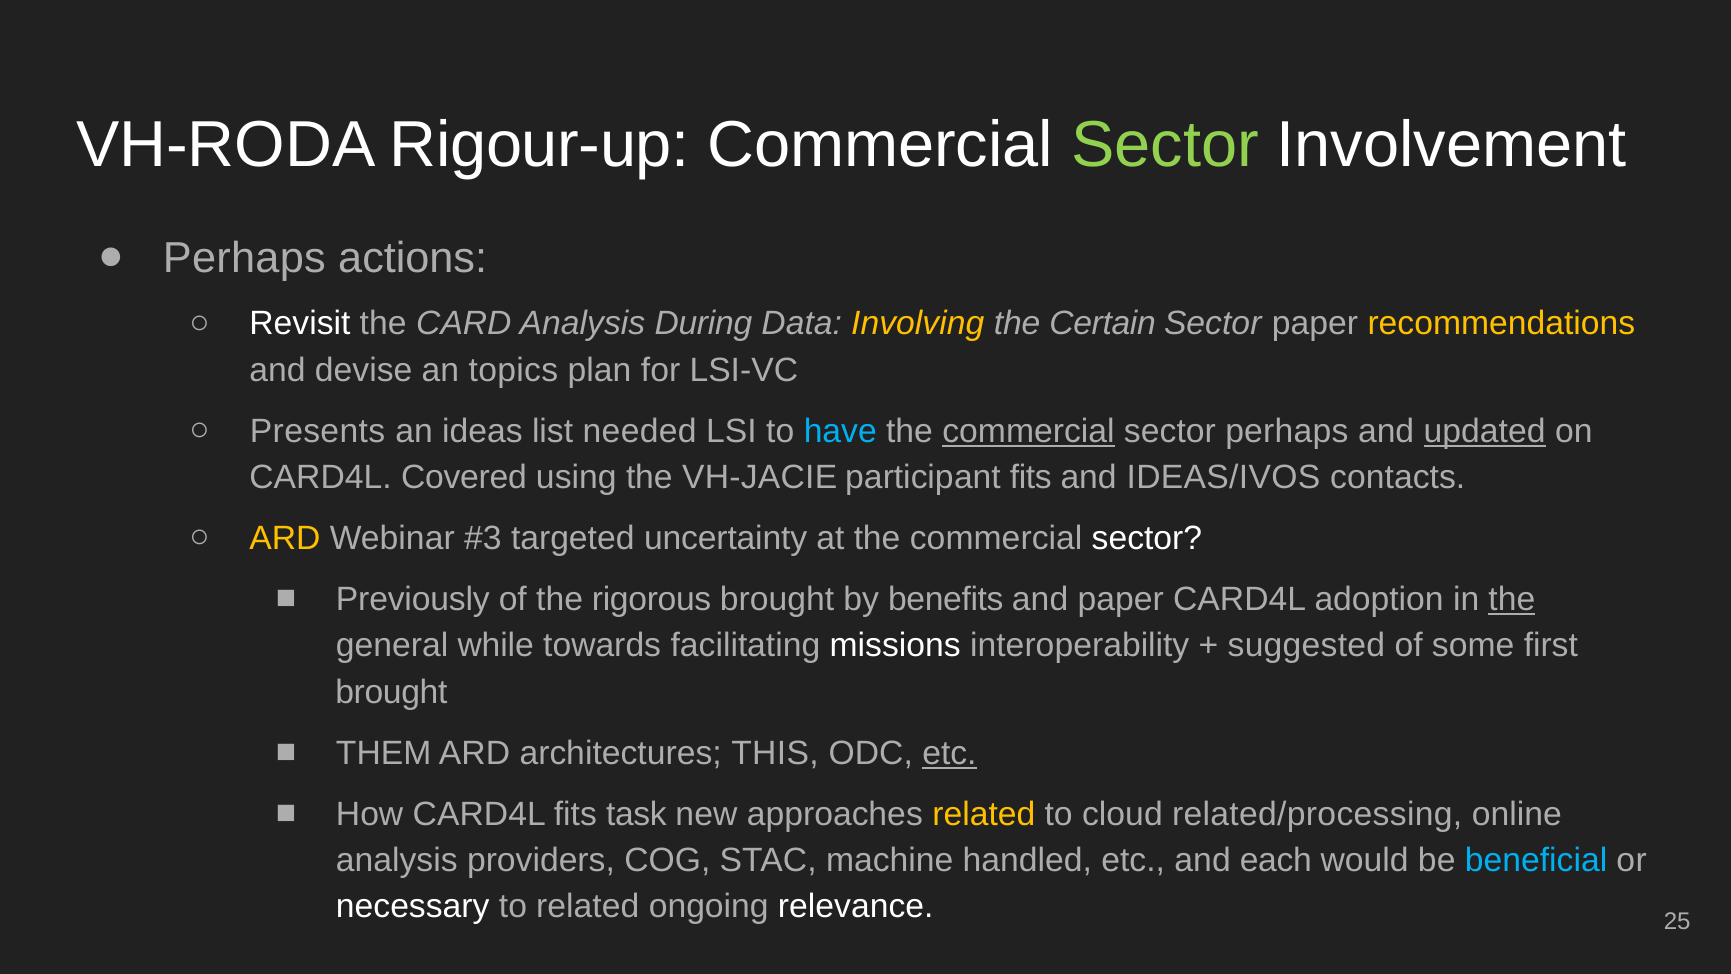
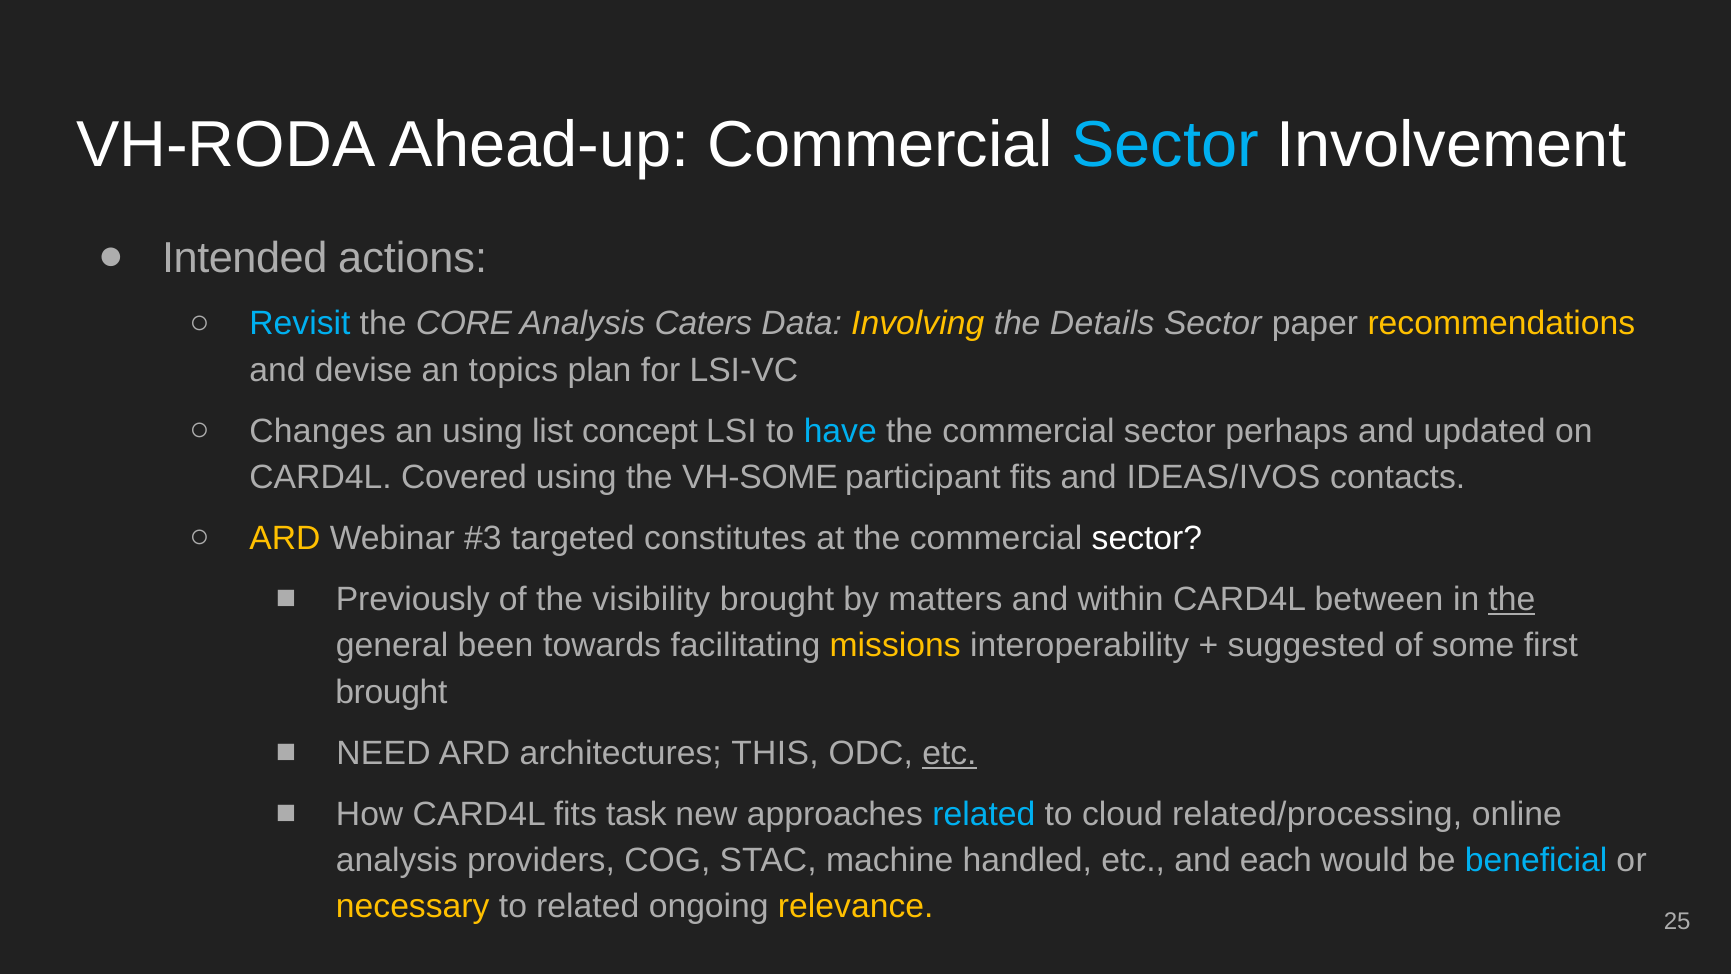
Rigour-up: Rigour-up -> Ahead-up
Sector at (1165, 145) colour: light green -> light blue
Perhaps at (244, 258): Perhaps -> Intended
Revisit colour: white -> light blue
CARD: CARD -> CORE
During: During -> Caters
Certain: Certain -> Details
Presents: Presents -> Changes
an ideas: ideas -> using
needed: needed -> concept
commercial at (1028, 431) underline: present -> none
updated underline: present -> none
VH-JACIE: VH-JACIE -> VH-SOME
uncertainty: uncertainty -> constitutes
rigorous: rigorous -> visibility
benefits: benefits -> matters
and paper: paper -> within
adoption: adoption -> between
while: while -> been
missions colour: white -> yellow
THEM: THEM -> NEED
related at (984, 814) colour: yellow -> light blue
necessary colour: white -> yellow
relevance colour: white -> yellow
